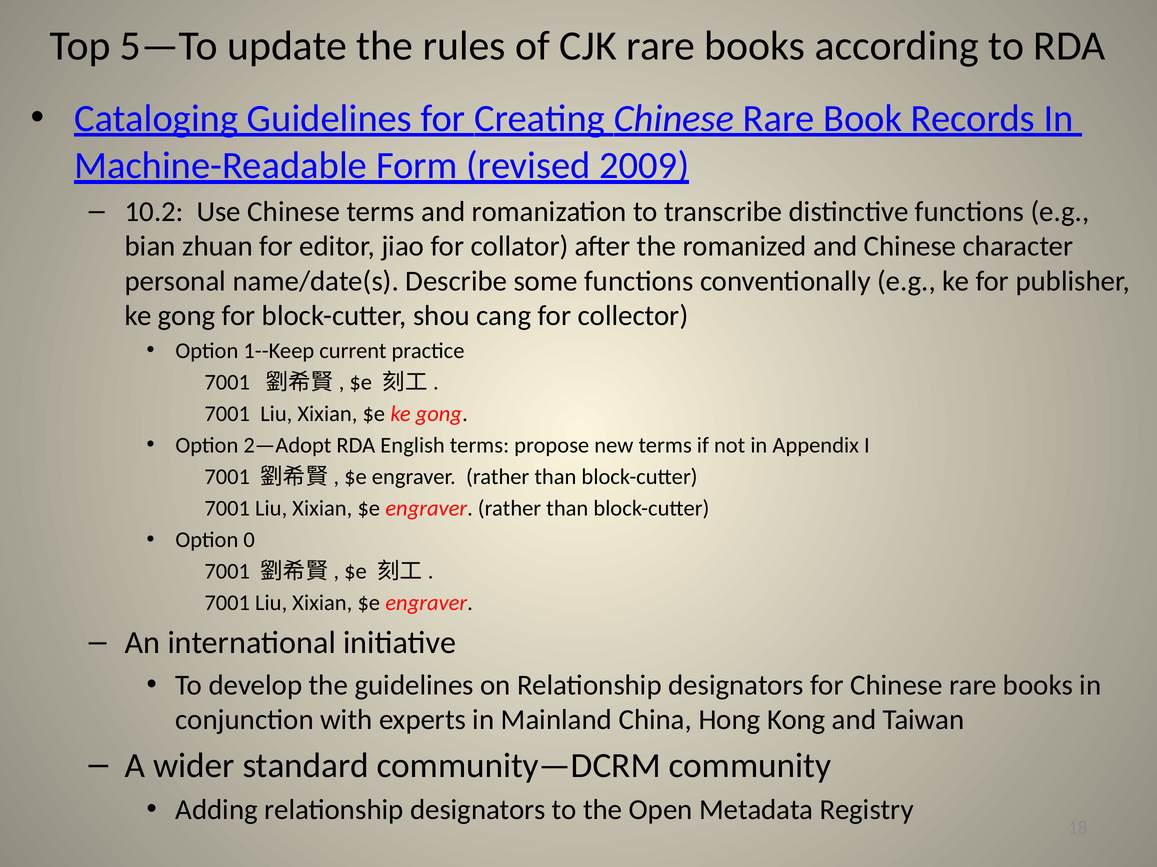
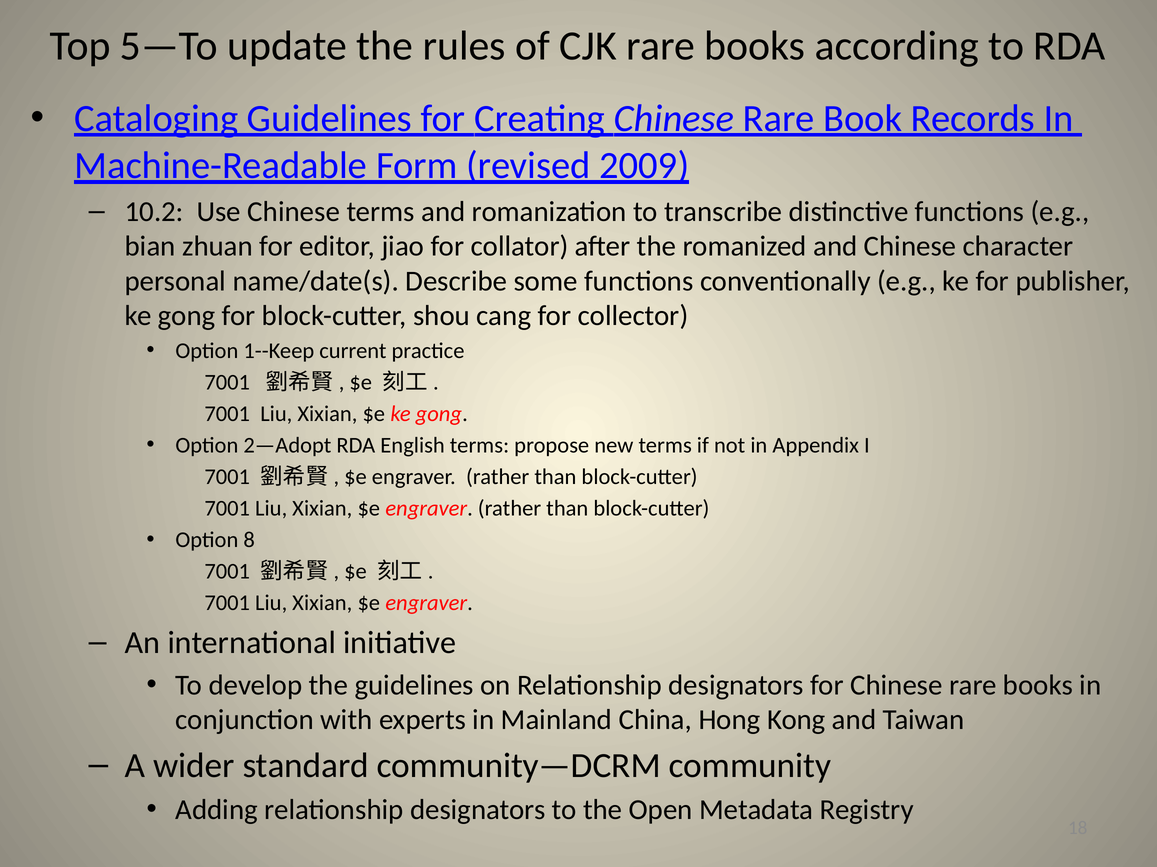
0: 0 -> 8
